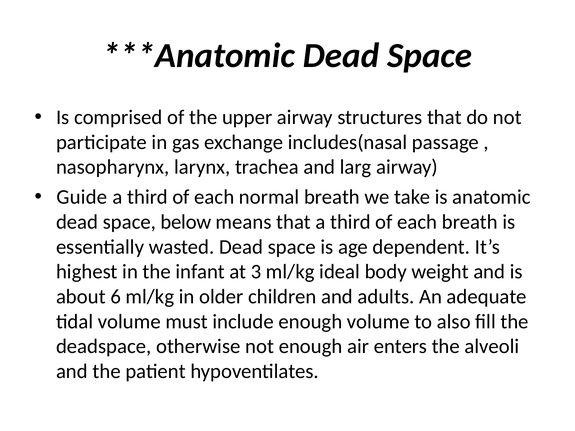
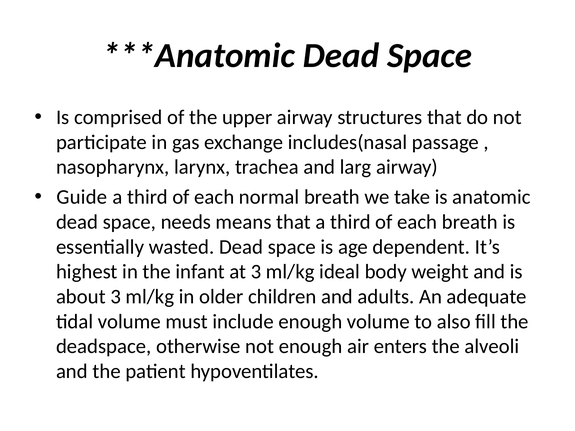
below: below -> needs
about 6: 6 -> 3
